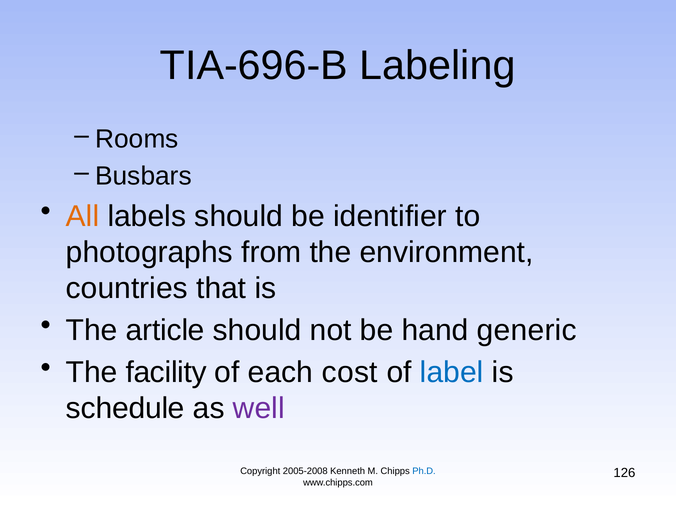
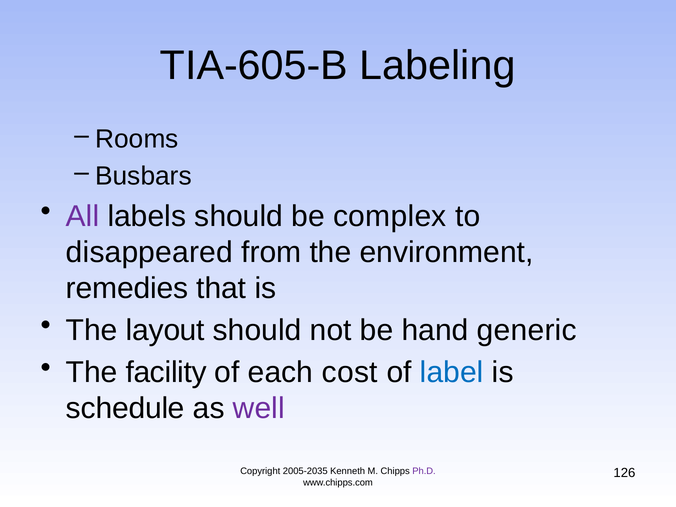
TIA-696-B: TIA-696-B -> TIA-605-B
All colour: orange -> purple
identifier: identifier -> complex
photographs: photographs -> disappeared
countries: countries -> remedies
article: article -> layout
2005-2008: 2005-2008 -> 2005-2035
Ph.D colour: blue -> purple
